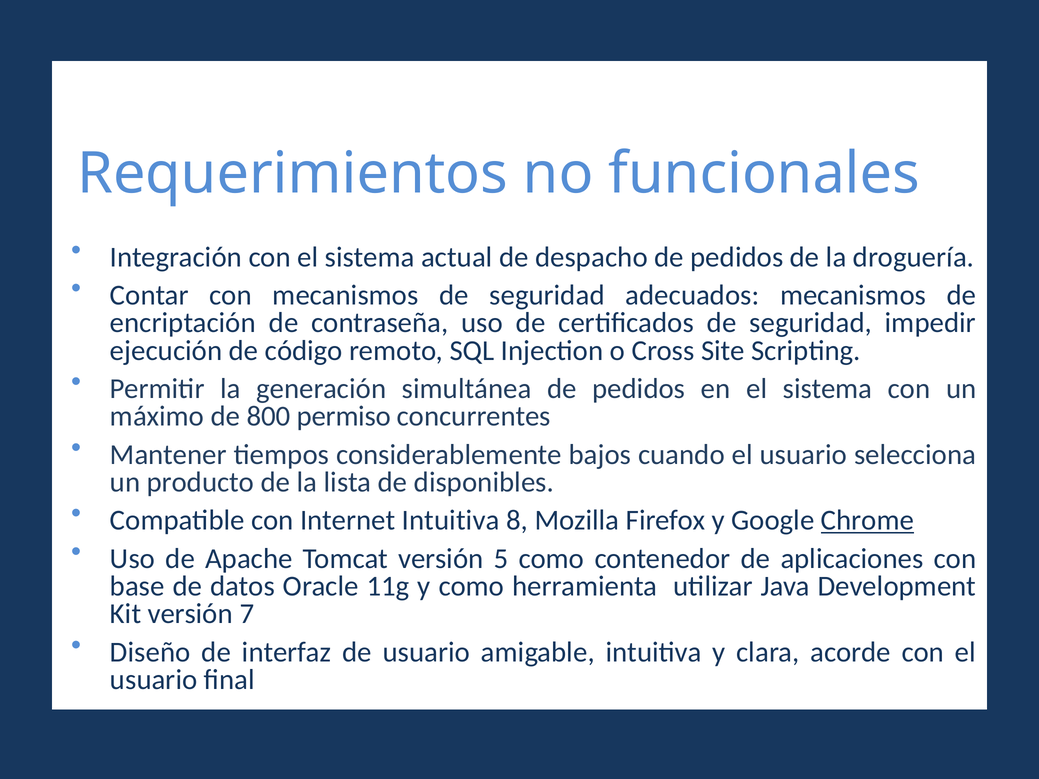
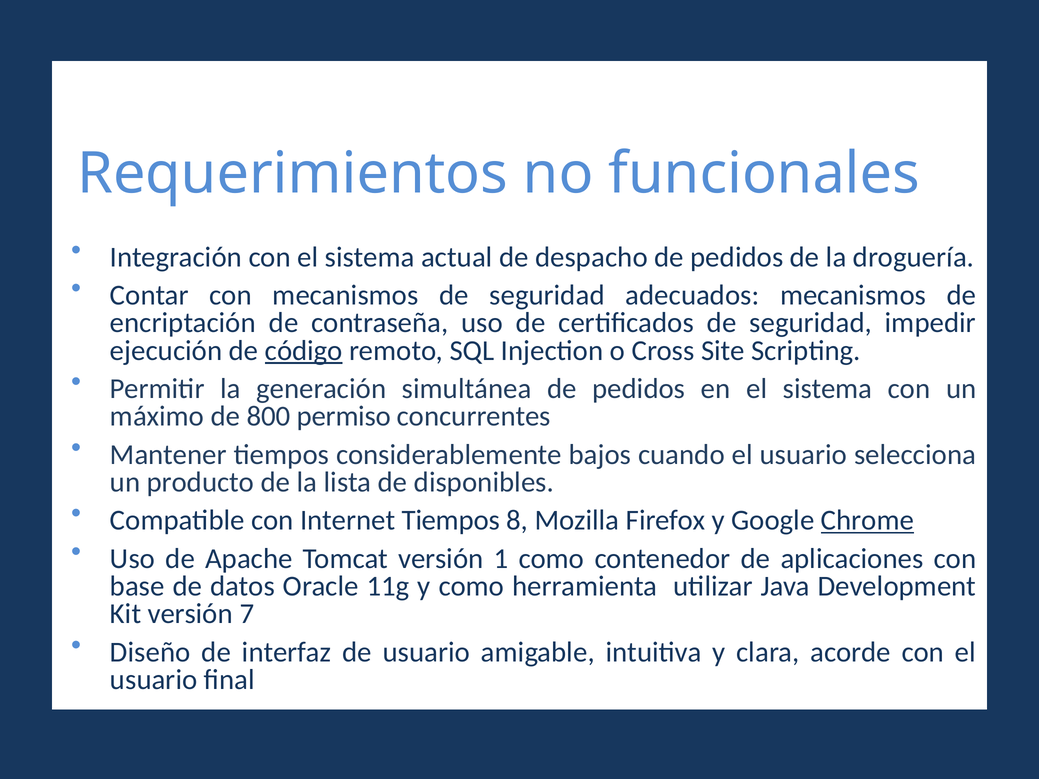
código underline: none -> present
Internet Intuitiva: Intuitiva -> Tiempos
5: 5 -> 1
